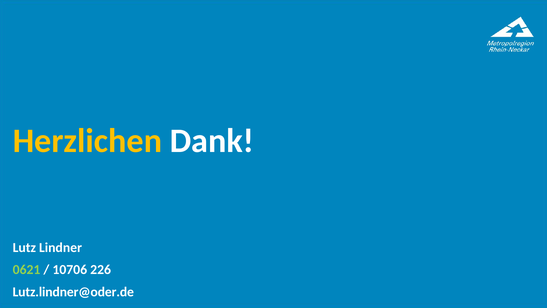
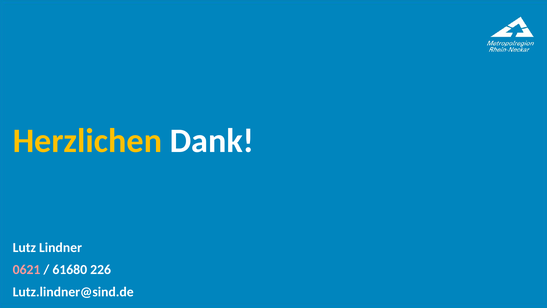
0621 colour: light green -> pink
10706: 10706 -> 61680
Lutz.lindner@oder.de: Lutz.lindner@oder.de -> Lutz.lindner@sind.de
